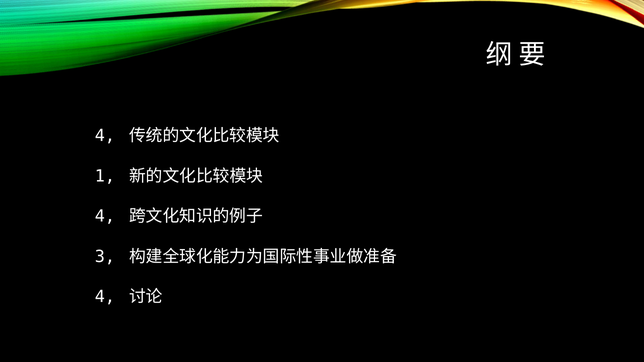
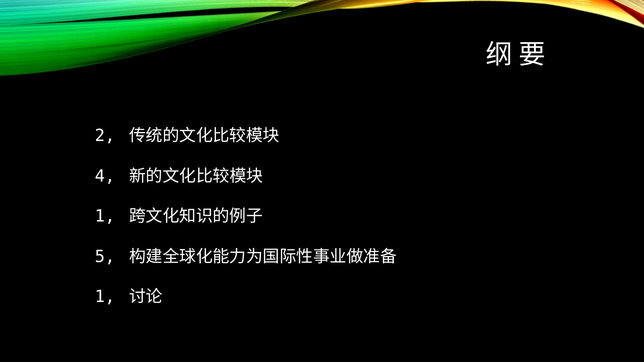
4 at (105, 136): 4 -> 2
1: 1 -> 4
4 at (105, 217): 4 -> 1
3: 3 -> 5
4 at (105, 297): 4 -> 1
